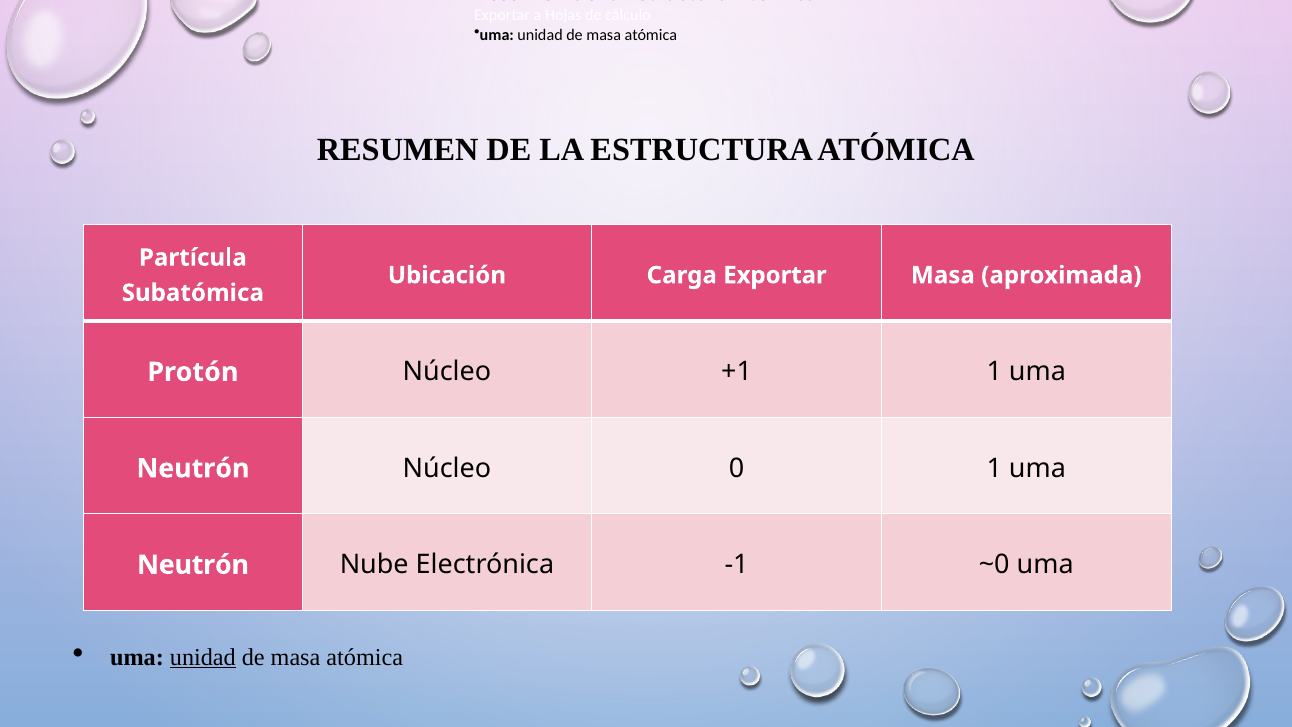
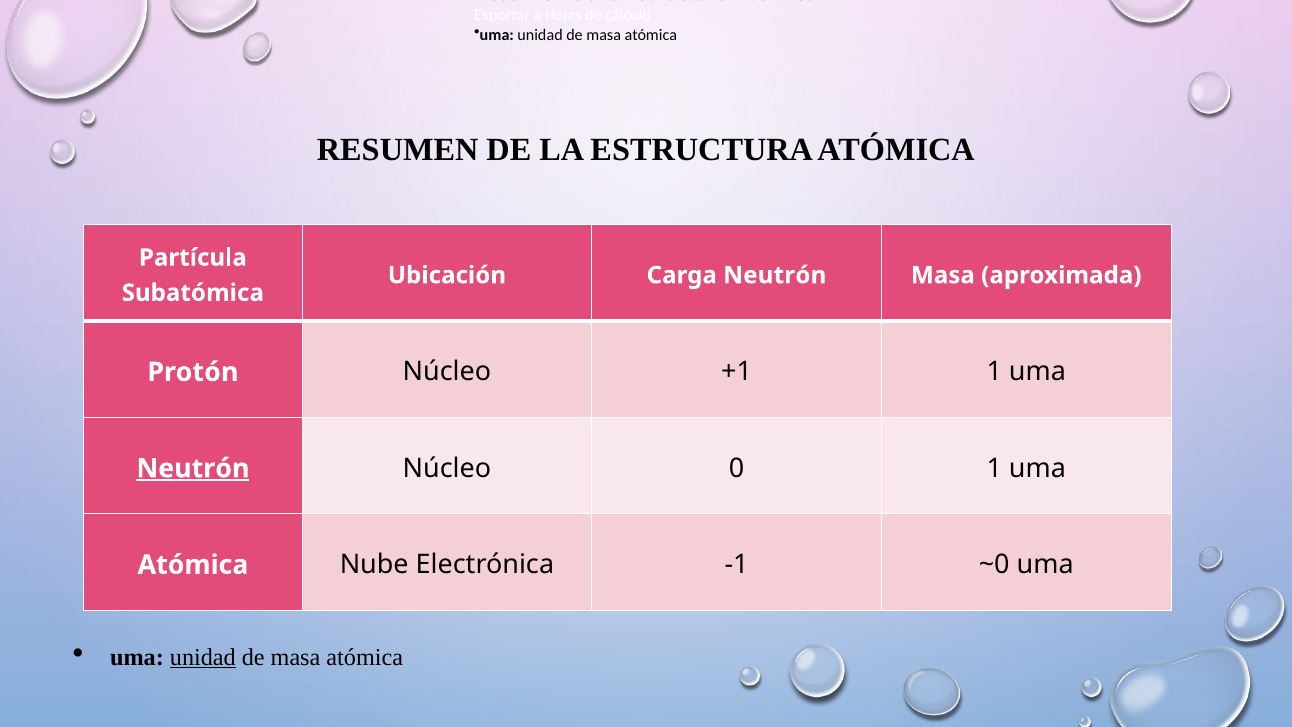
Carga Exportar: Exportar -> Neutrón
Neutrón at (193, 468) underline: none -> present
Neutrón at (193, 565): Neutrón -> Atómica
